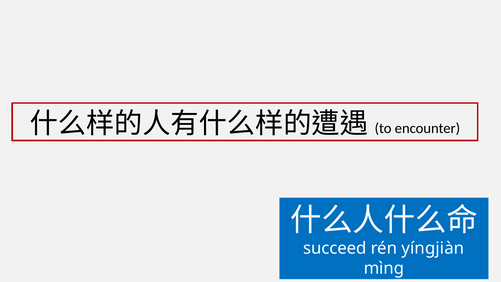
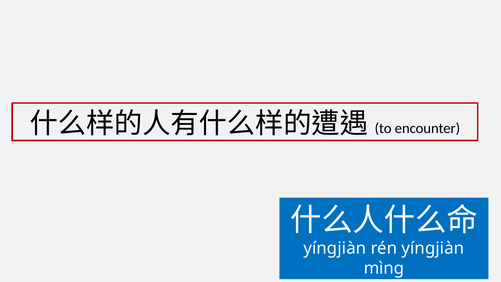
succeed at (335, 248): succeed -> yíngjiàn
